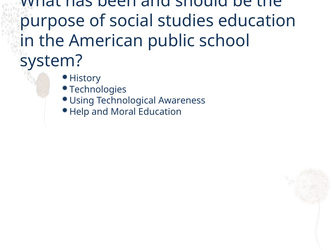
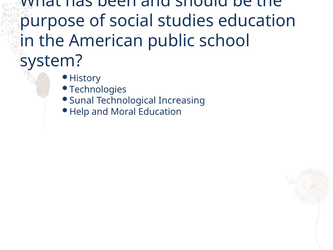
Using: Using -> Sunal
Awareness: Awareness -> Increasing
